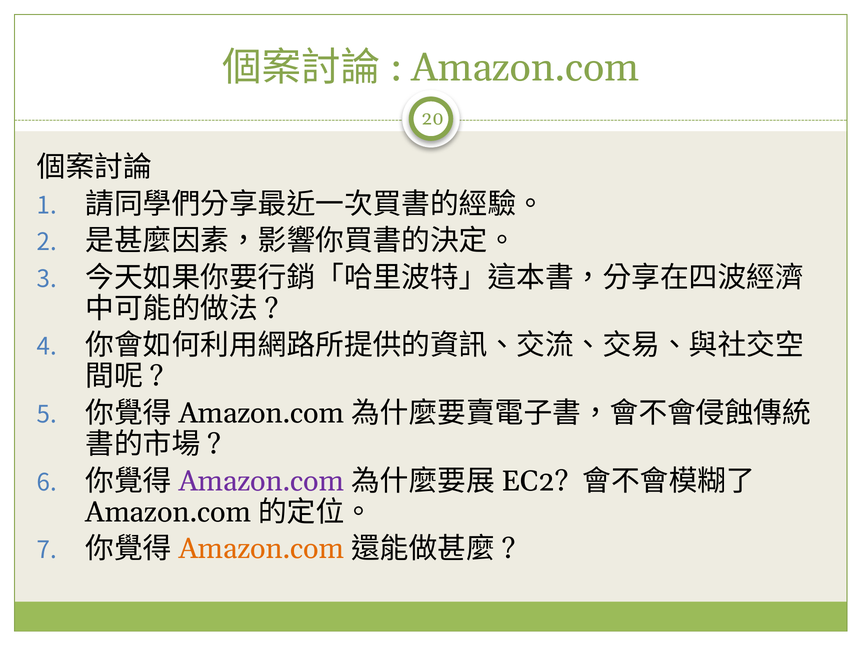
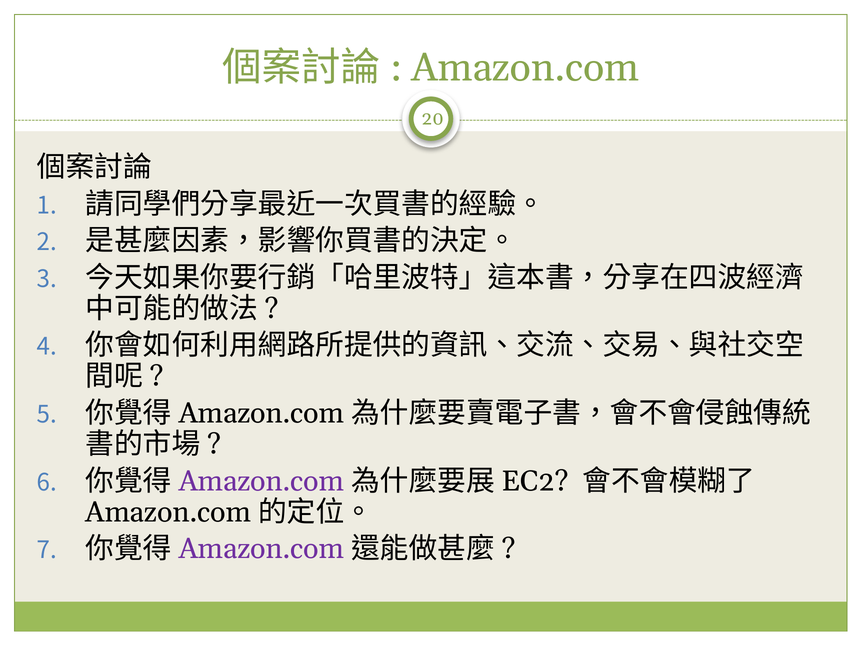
Amazon.com at (261, 549) colour: orange -> purple
